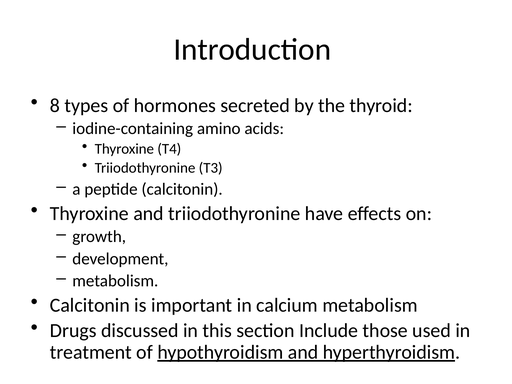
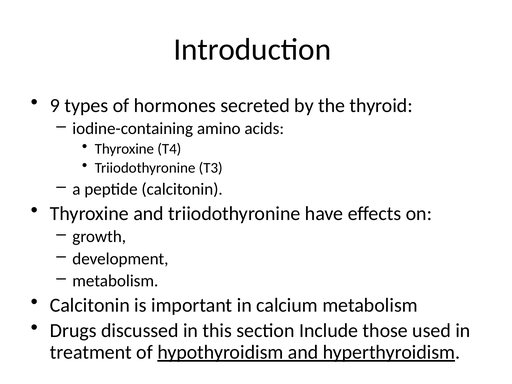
8: 8 -> 9
